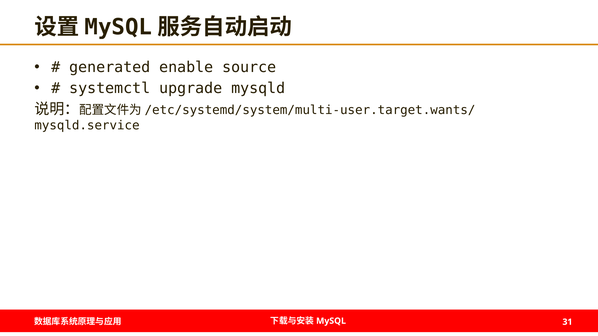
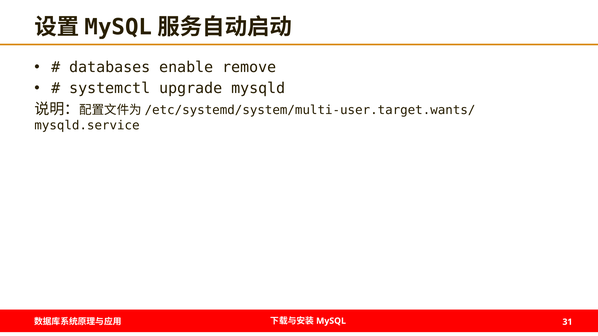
generated: generated -> databases
source: source -> remove
